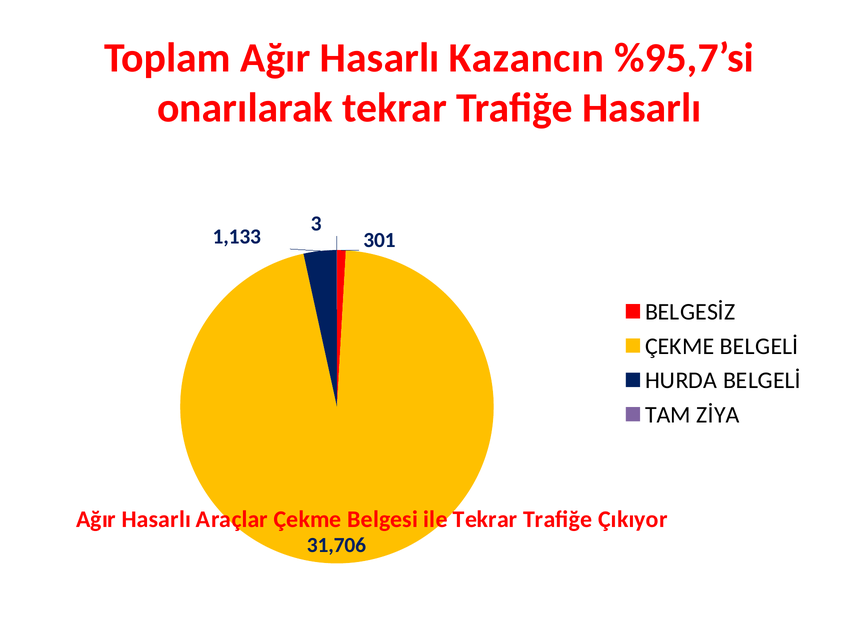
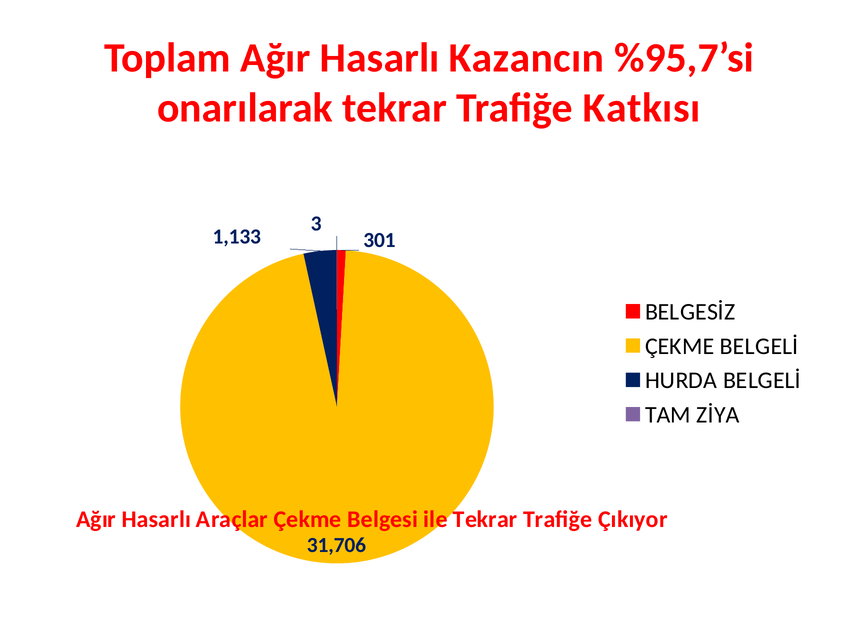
Trafiğe Hasarlı: Hasarlı -> Katkısı
